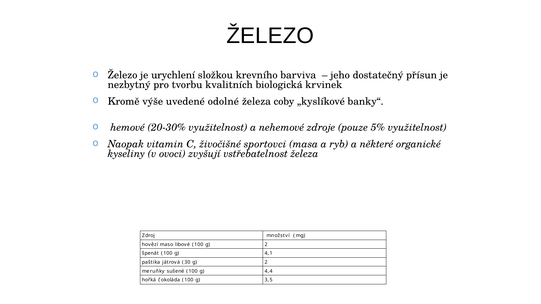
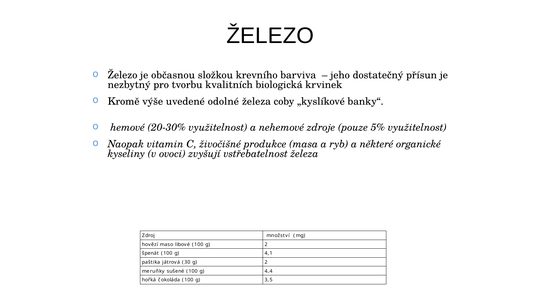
urychlení: urychlení -> občasnou
sportovci: sportovci -> produkce
